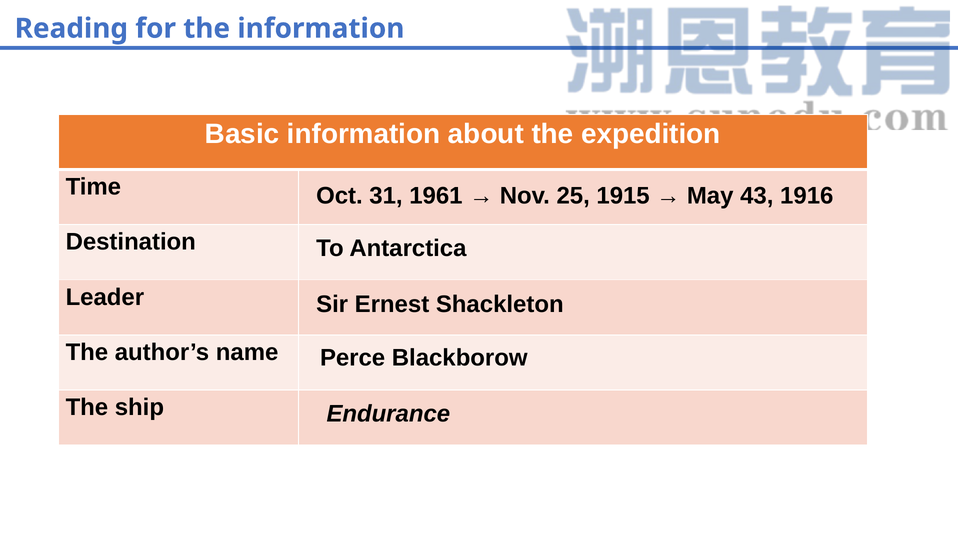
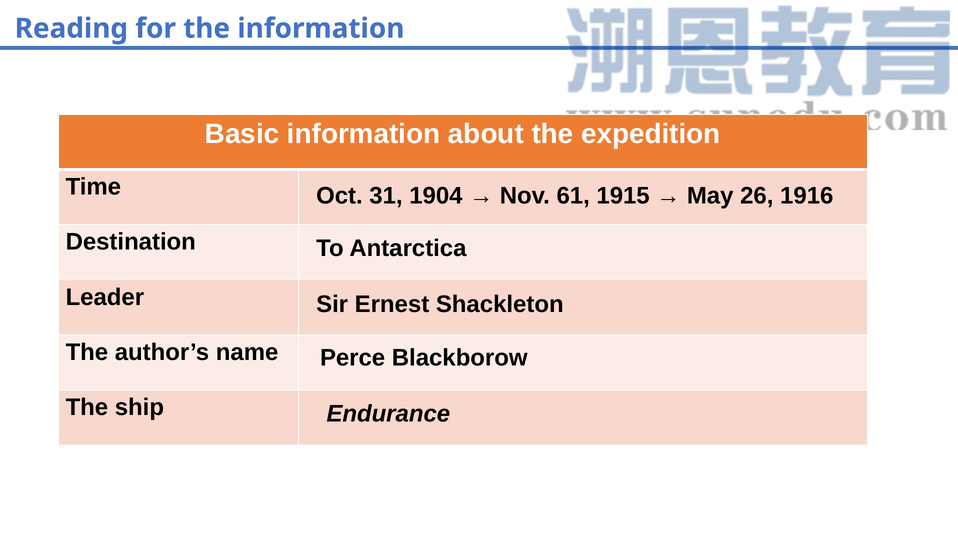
1961: 1961 -> 1904
25: 25 -> 61
43: 43 -> 26
